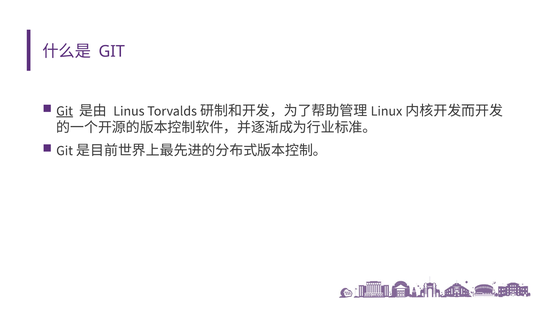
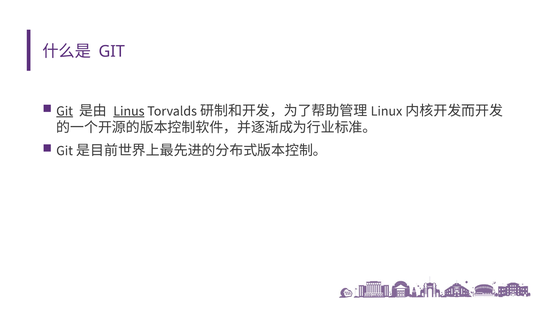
Linus underline: none -> present
